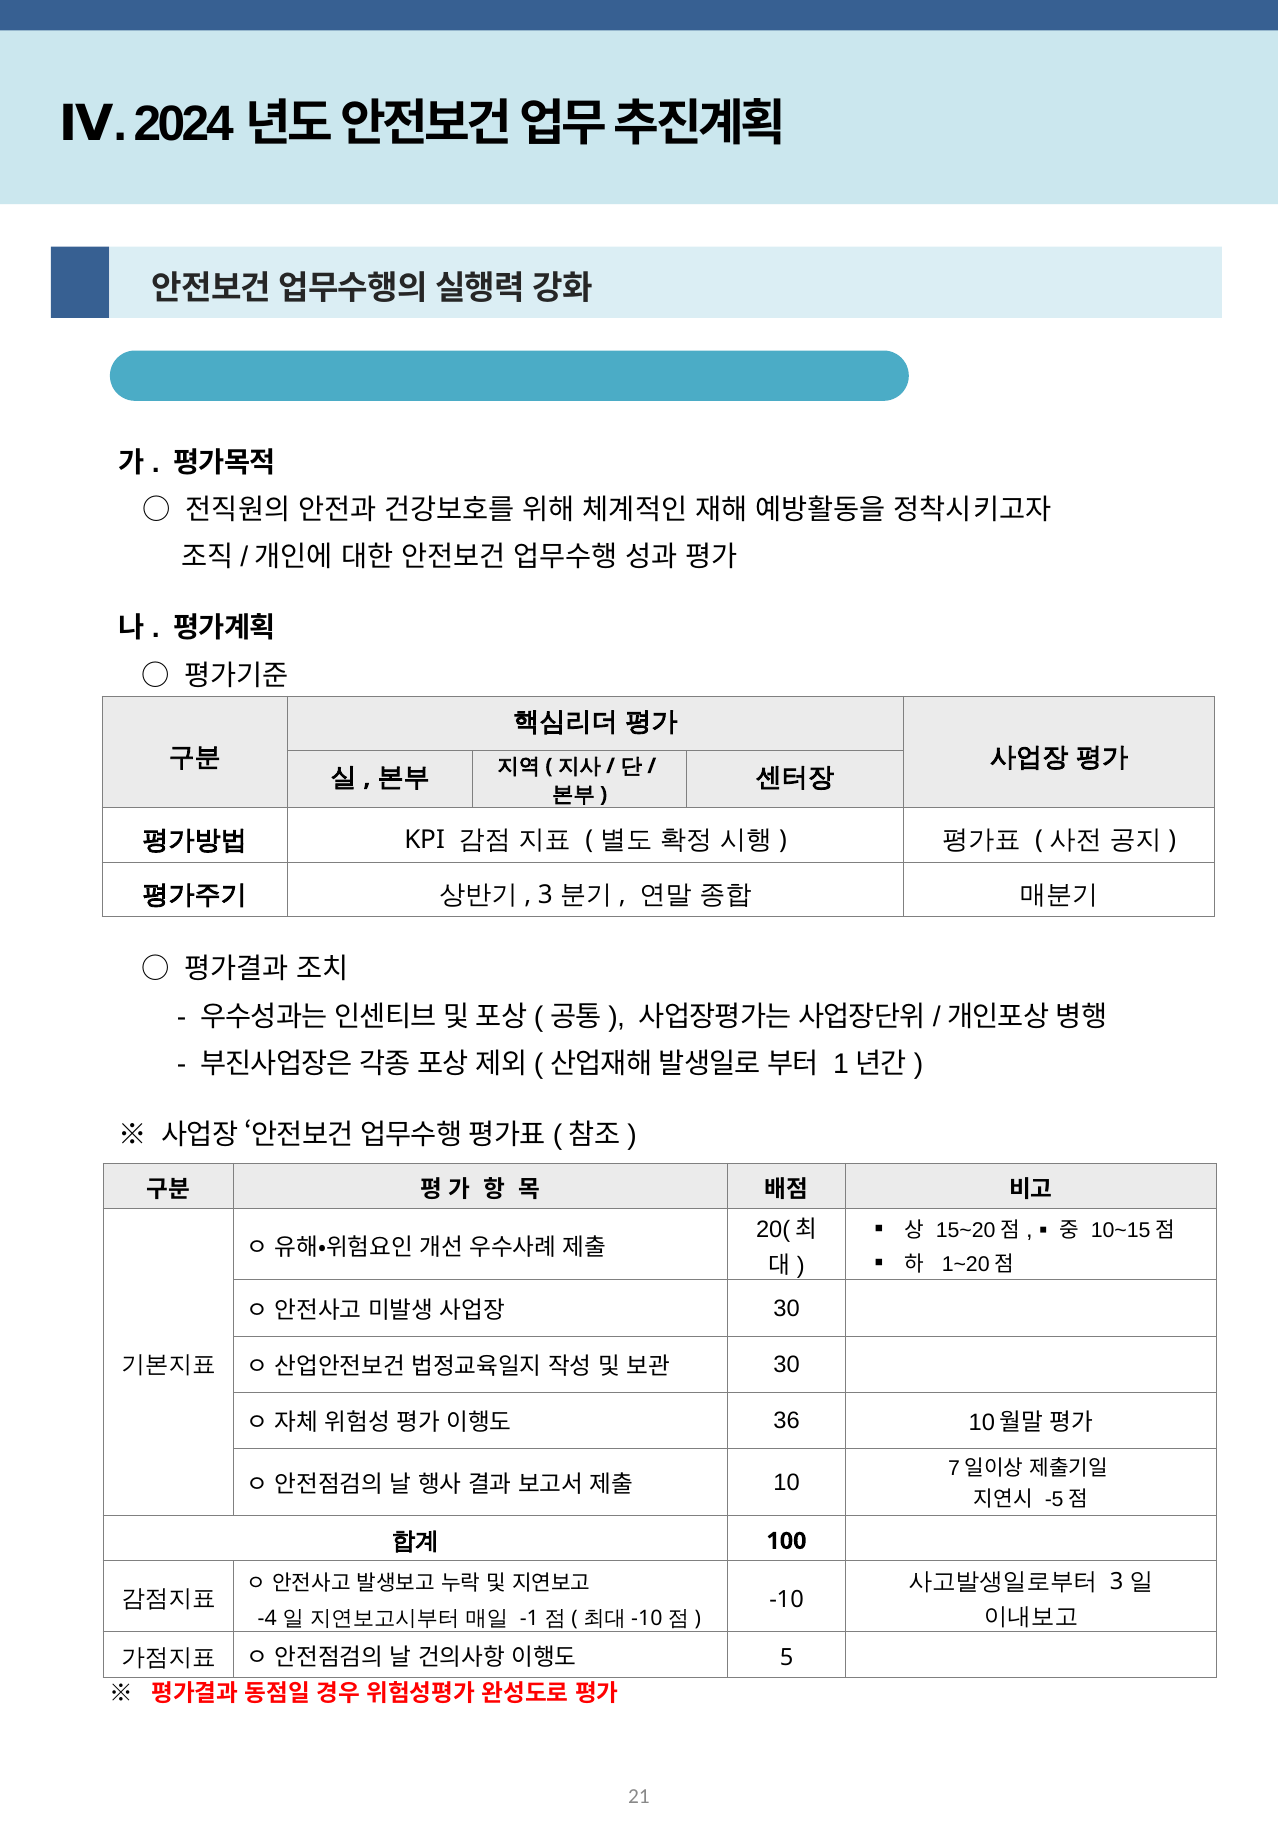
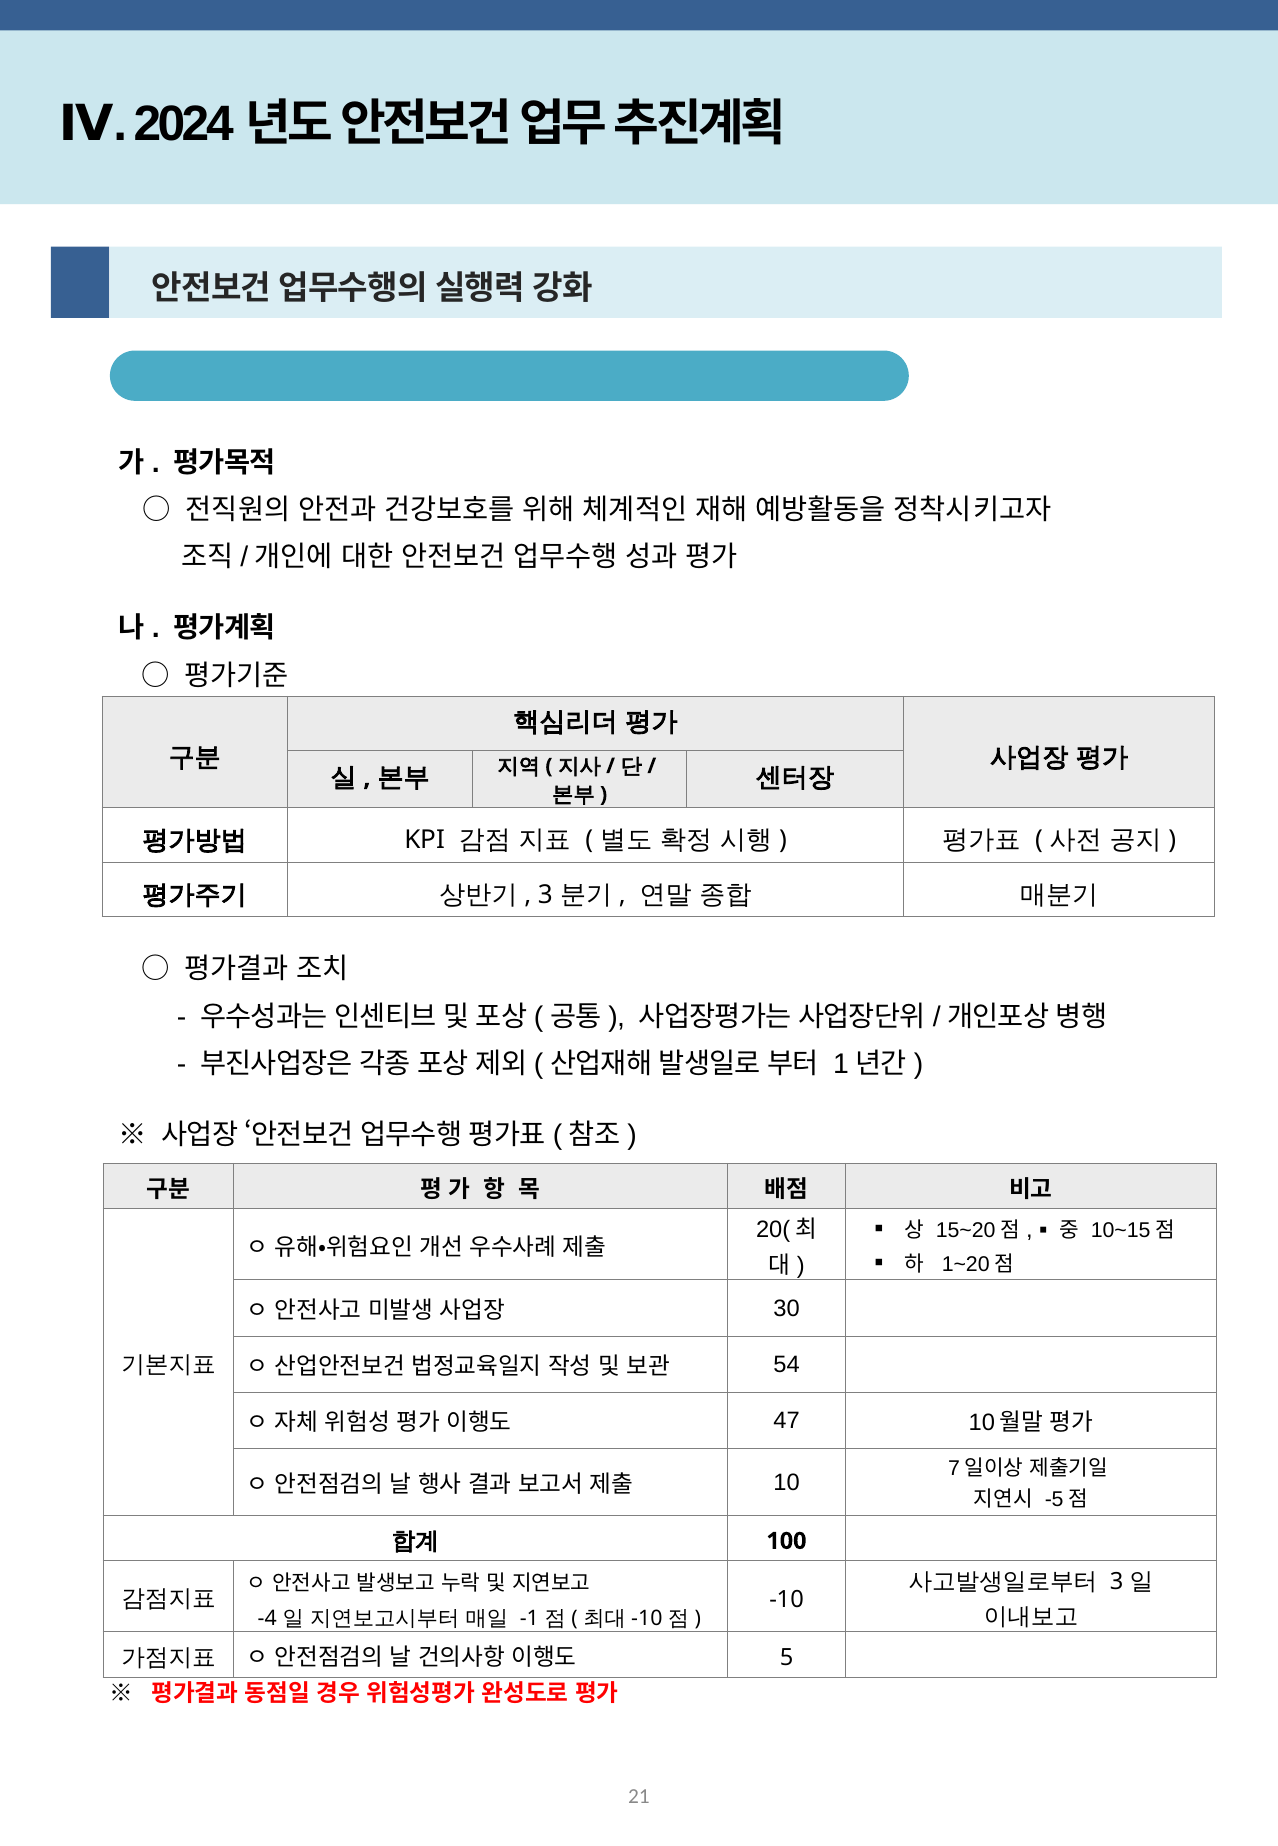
30 at (787, 1365): 30 -> 54
36: 36 -> 47
